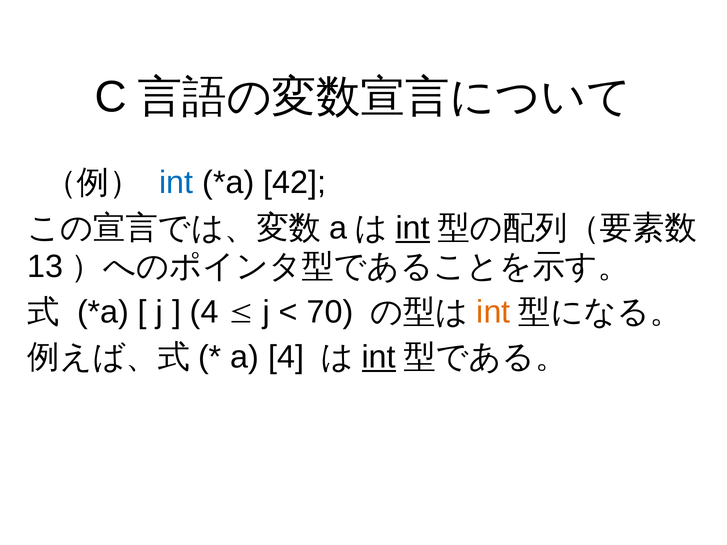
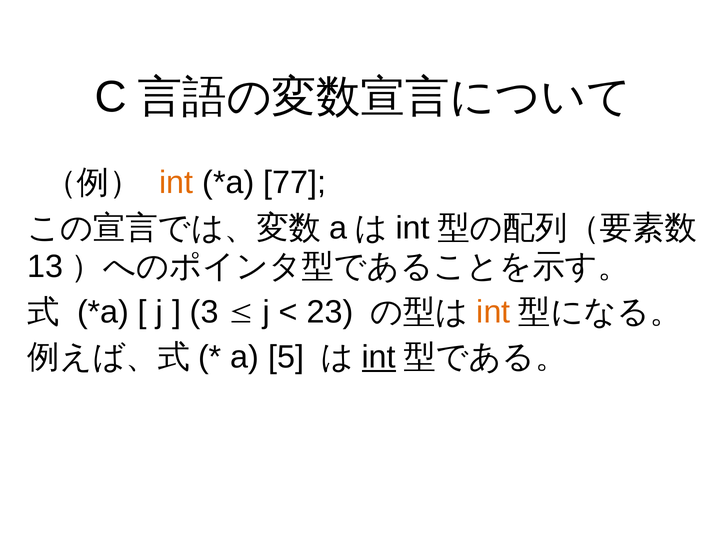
int at (176, 183) colour: blue -> orange
42: 42 -> 77
int at (413, 228) underline: present -> none
4 at (204, 312): 4 -> 3
70: 70 -> 23
a 4: 4 -> 5
